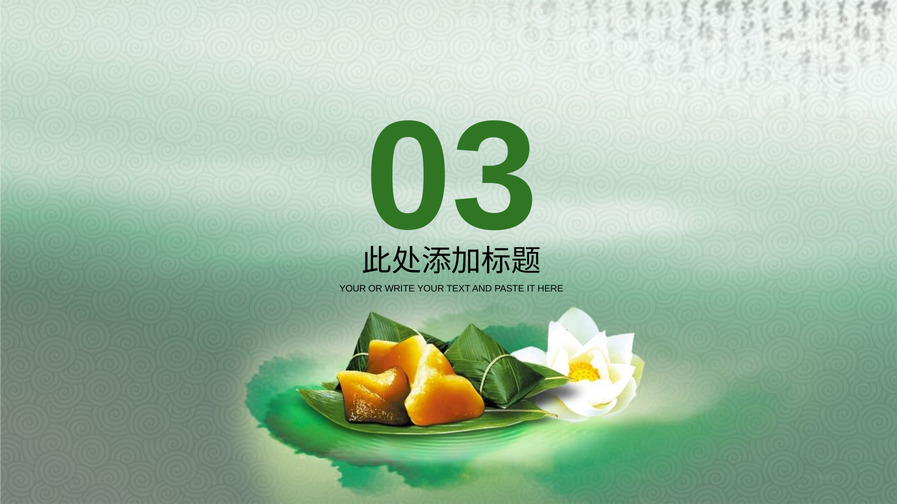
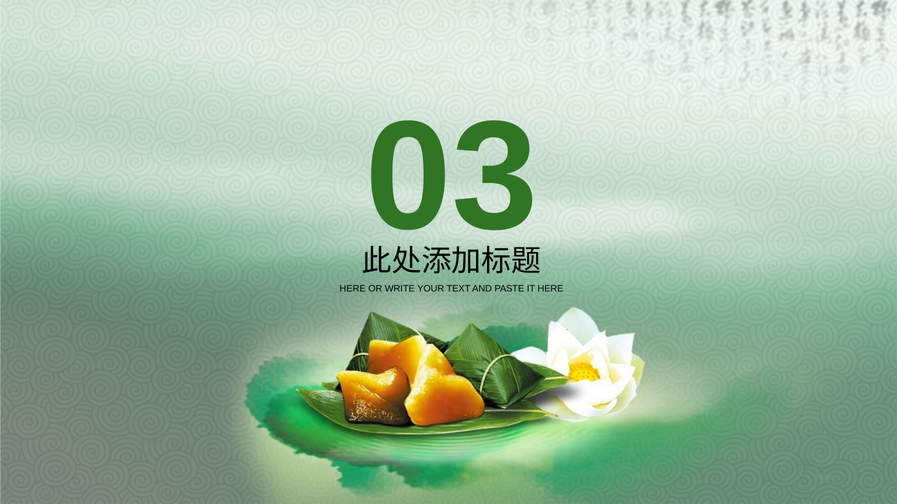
YOUR at (353, 289): YOUR -> HERE
